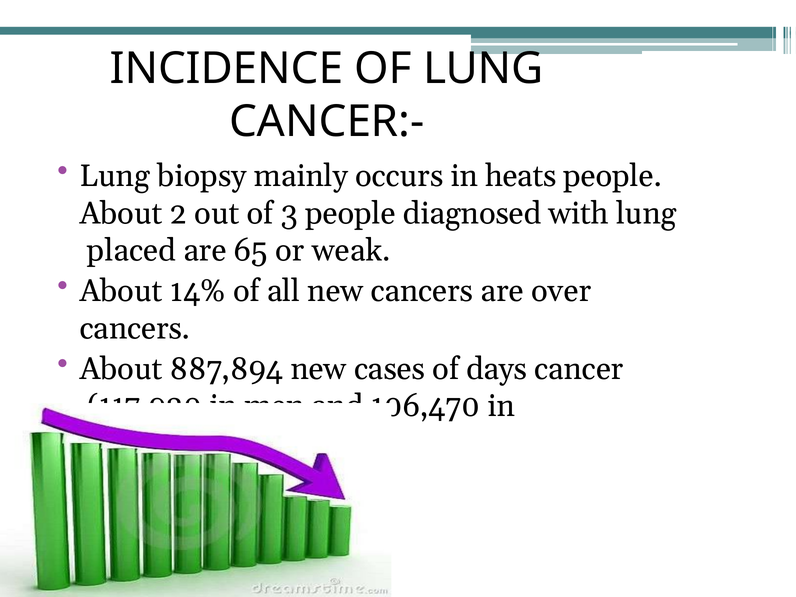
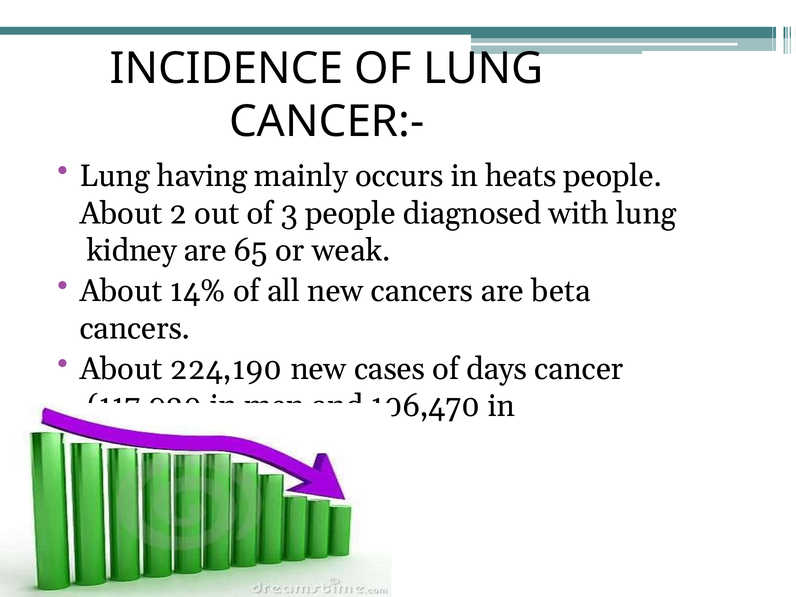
biopsy: biopsy -> having
placed: placed -> kidney
over: over -> beta
887,894: 887,894 -> 224,190
